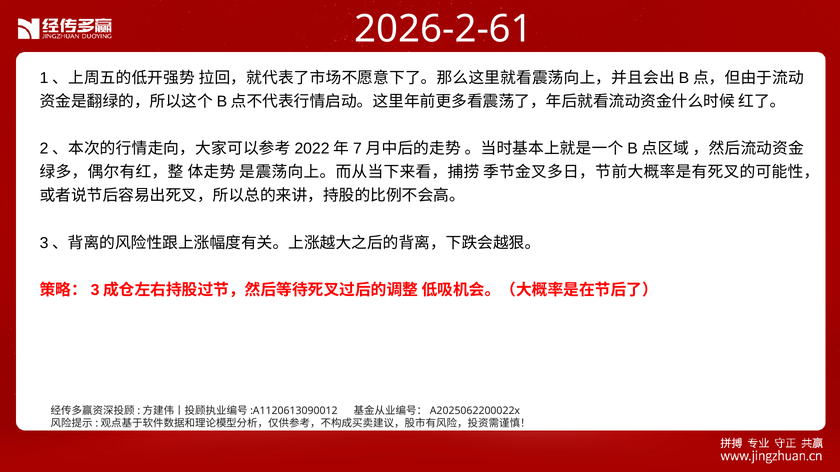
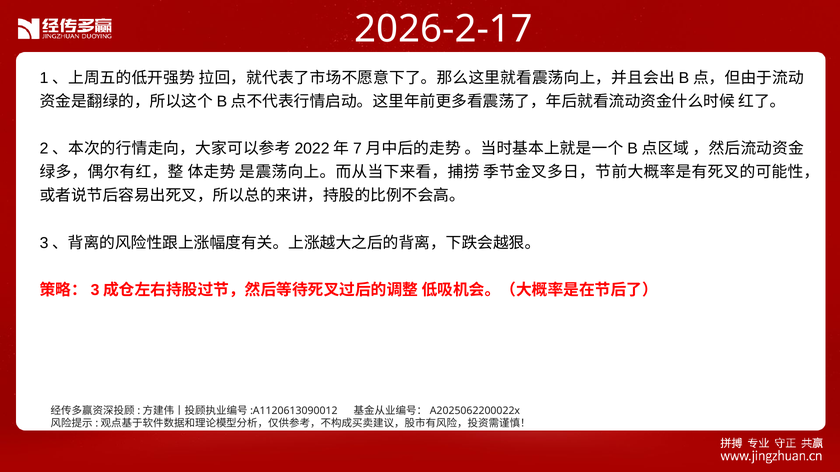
2026-2-61: 2026-2-61 -> 2026-2-17
